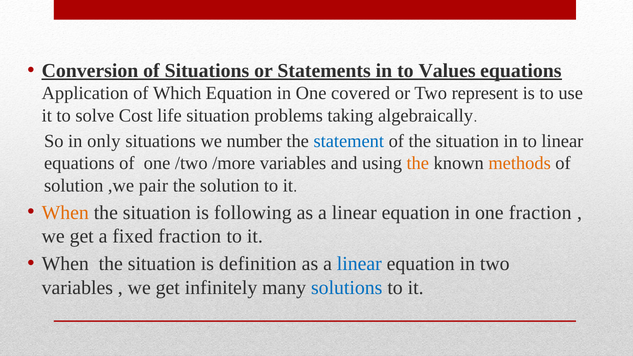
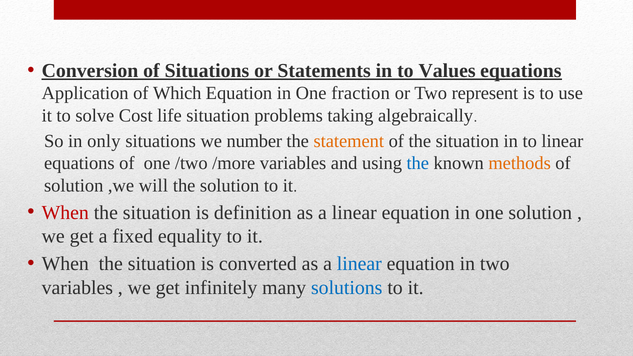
covered: covered -> fraction
statement colour: blue -> orange
the at (418, 163) colour: orange -> blue
pair: pair -> will
When at (65, 213) colour: orange -> red
following: following -> definition
one fraction: fraction -> solution
fixed fraction: fraction -> equality
definition: definition -> converted
